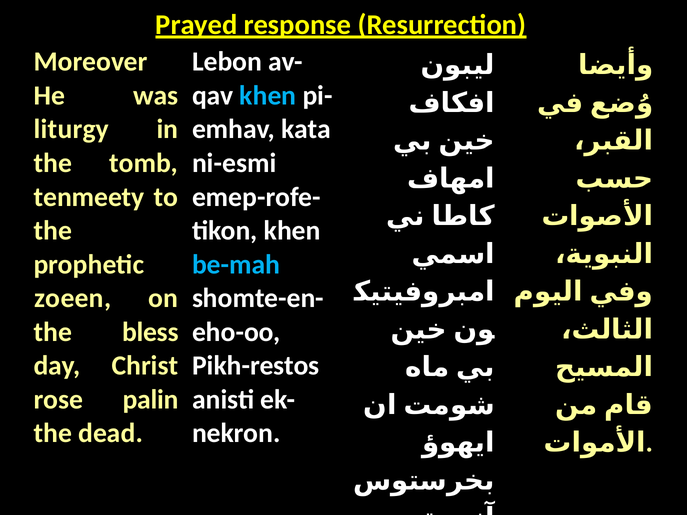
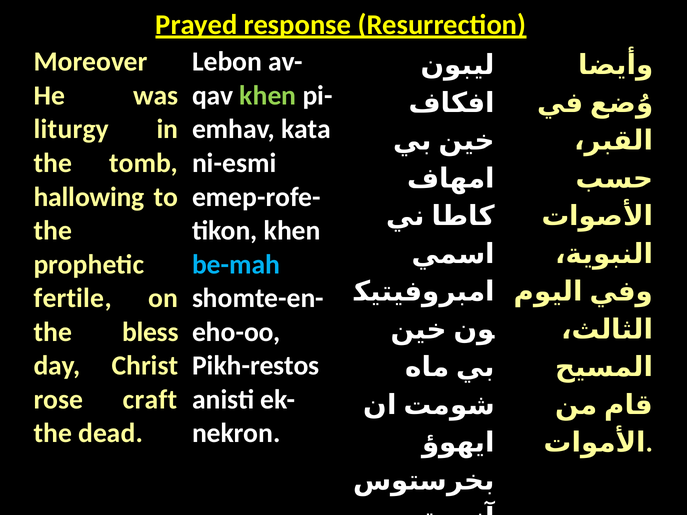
khen at (268, 96) colour: light blue -> light green
tenmeety: tenmeety -> hallowing
zoeen: zoeen -> fertile
palin: palin -> craft
